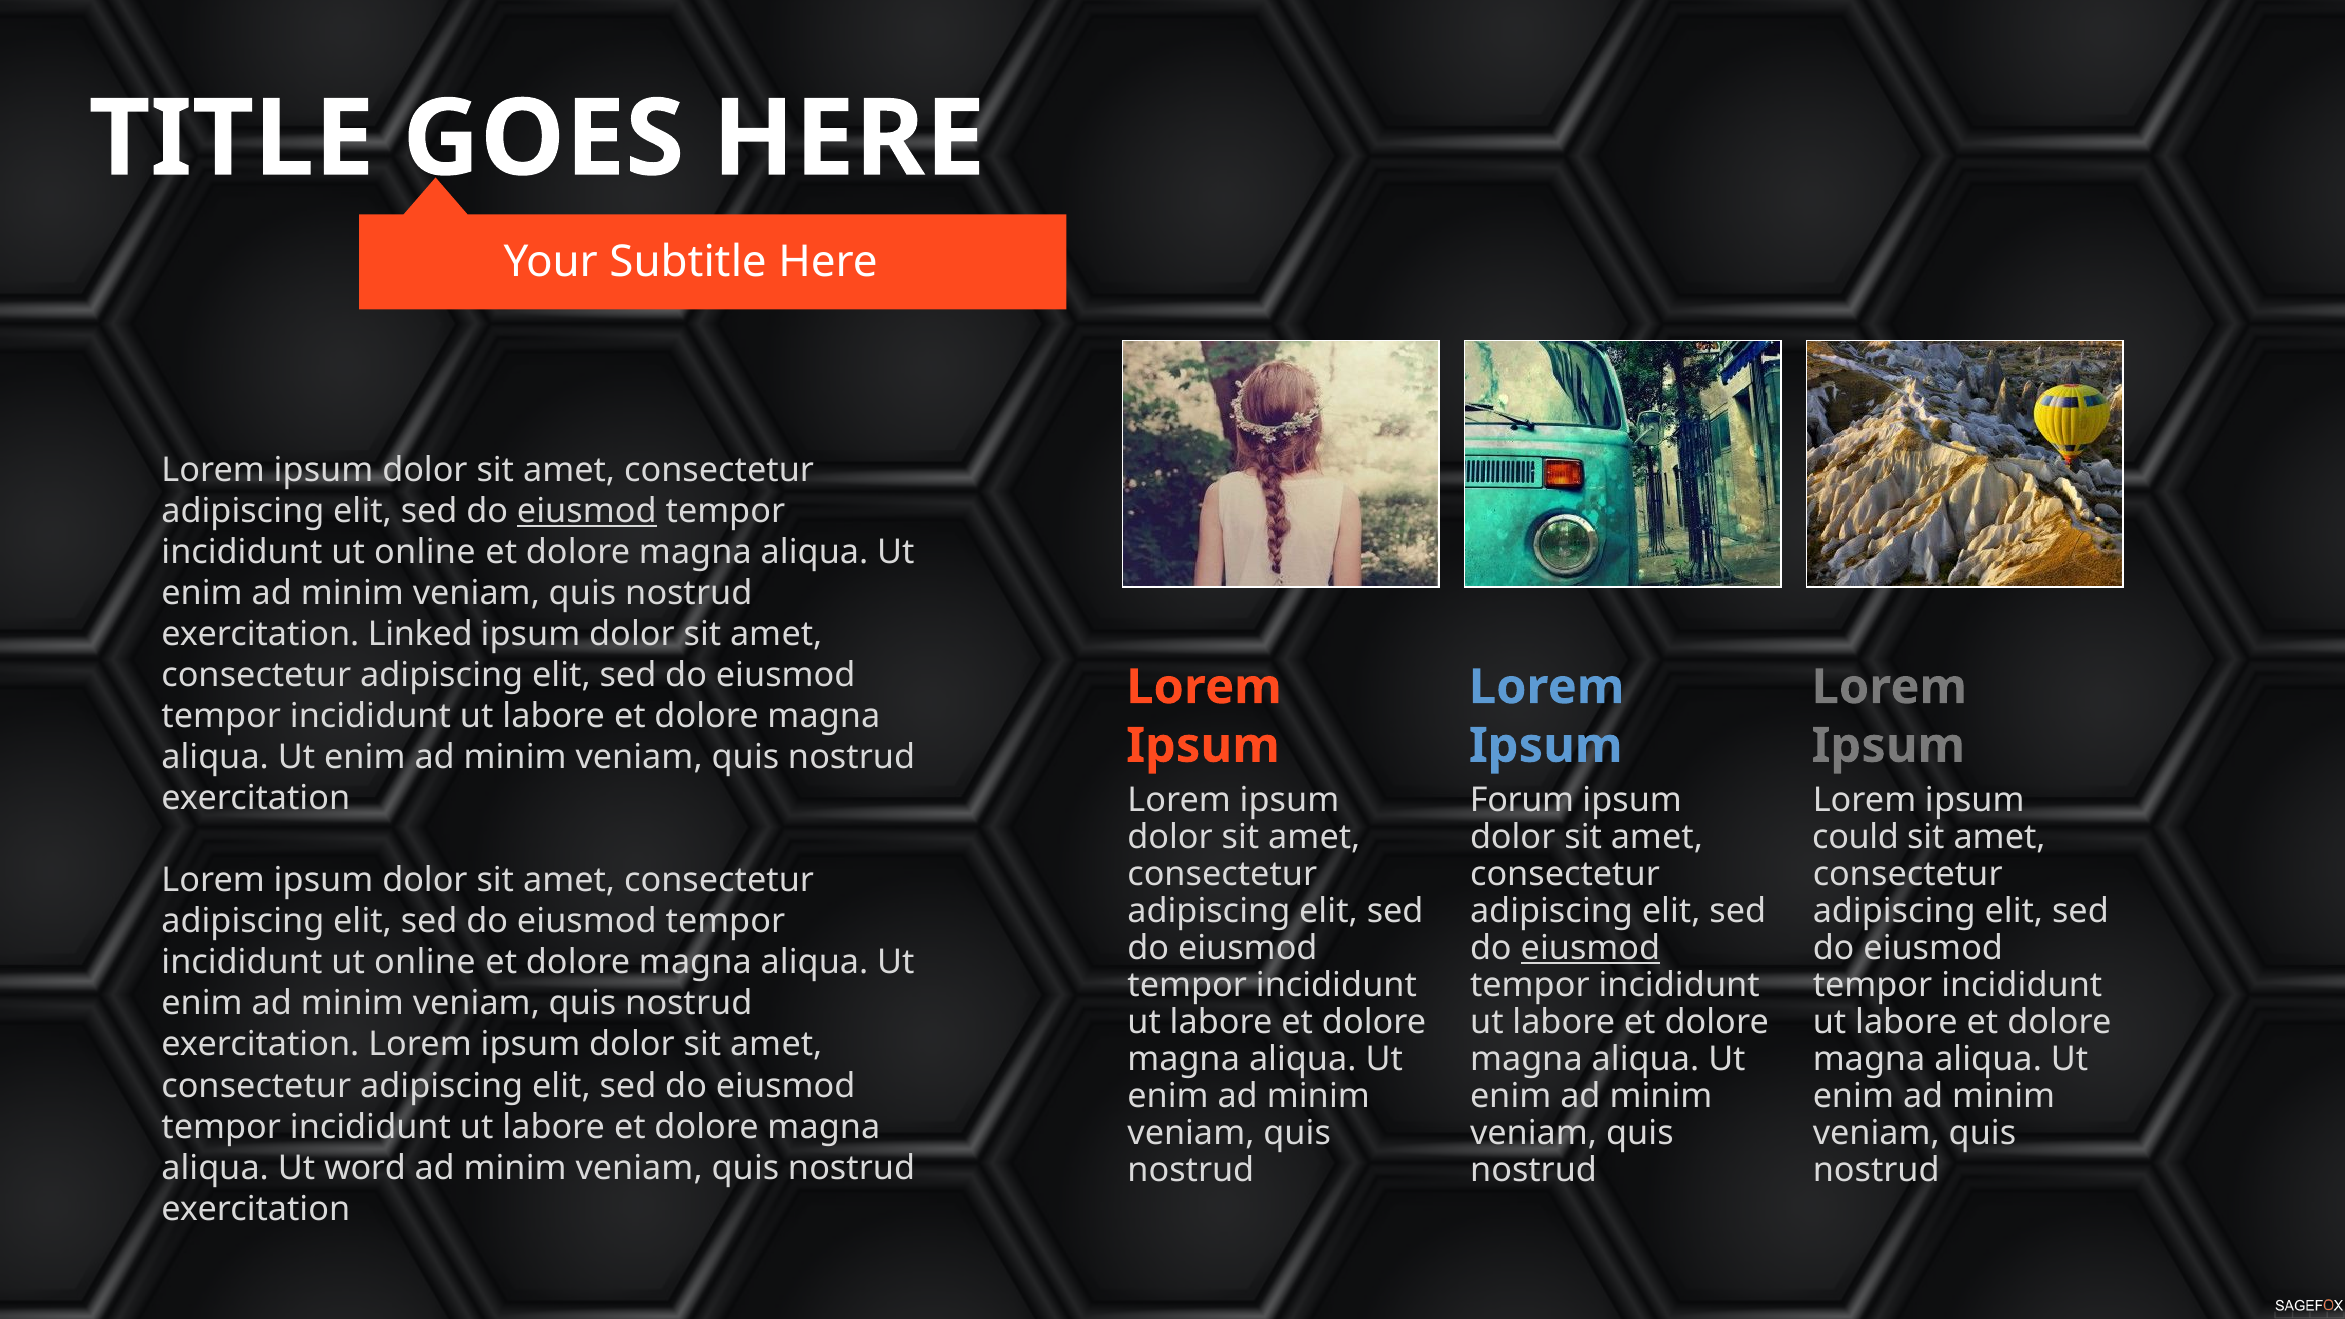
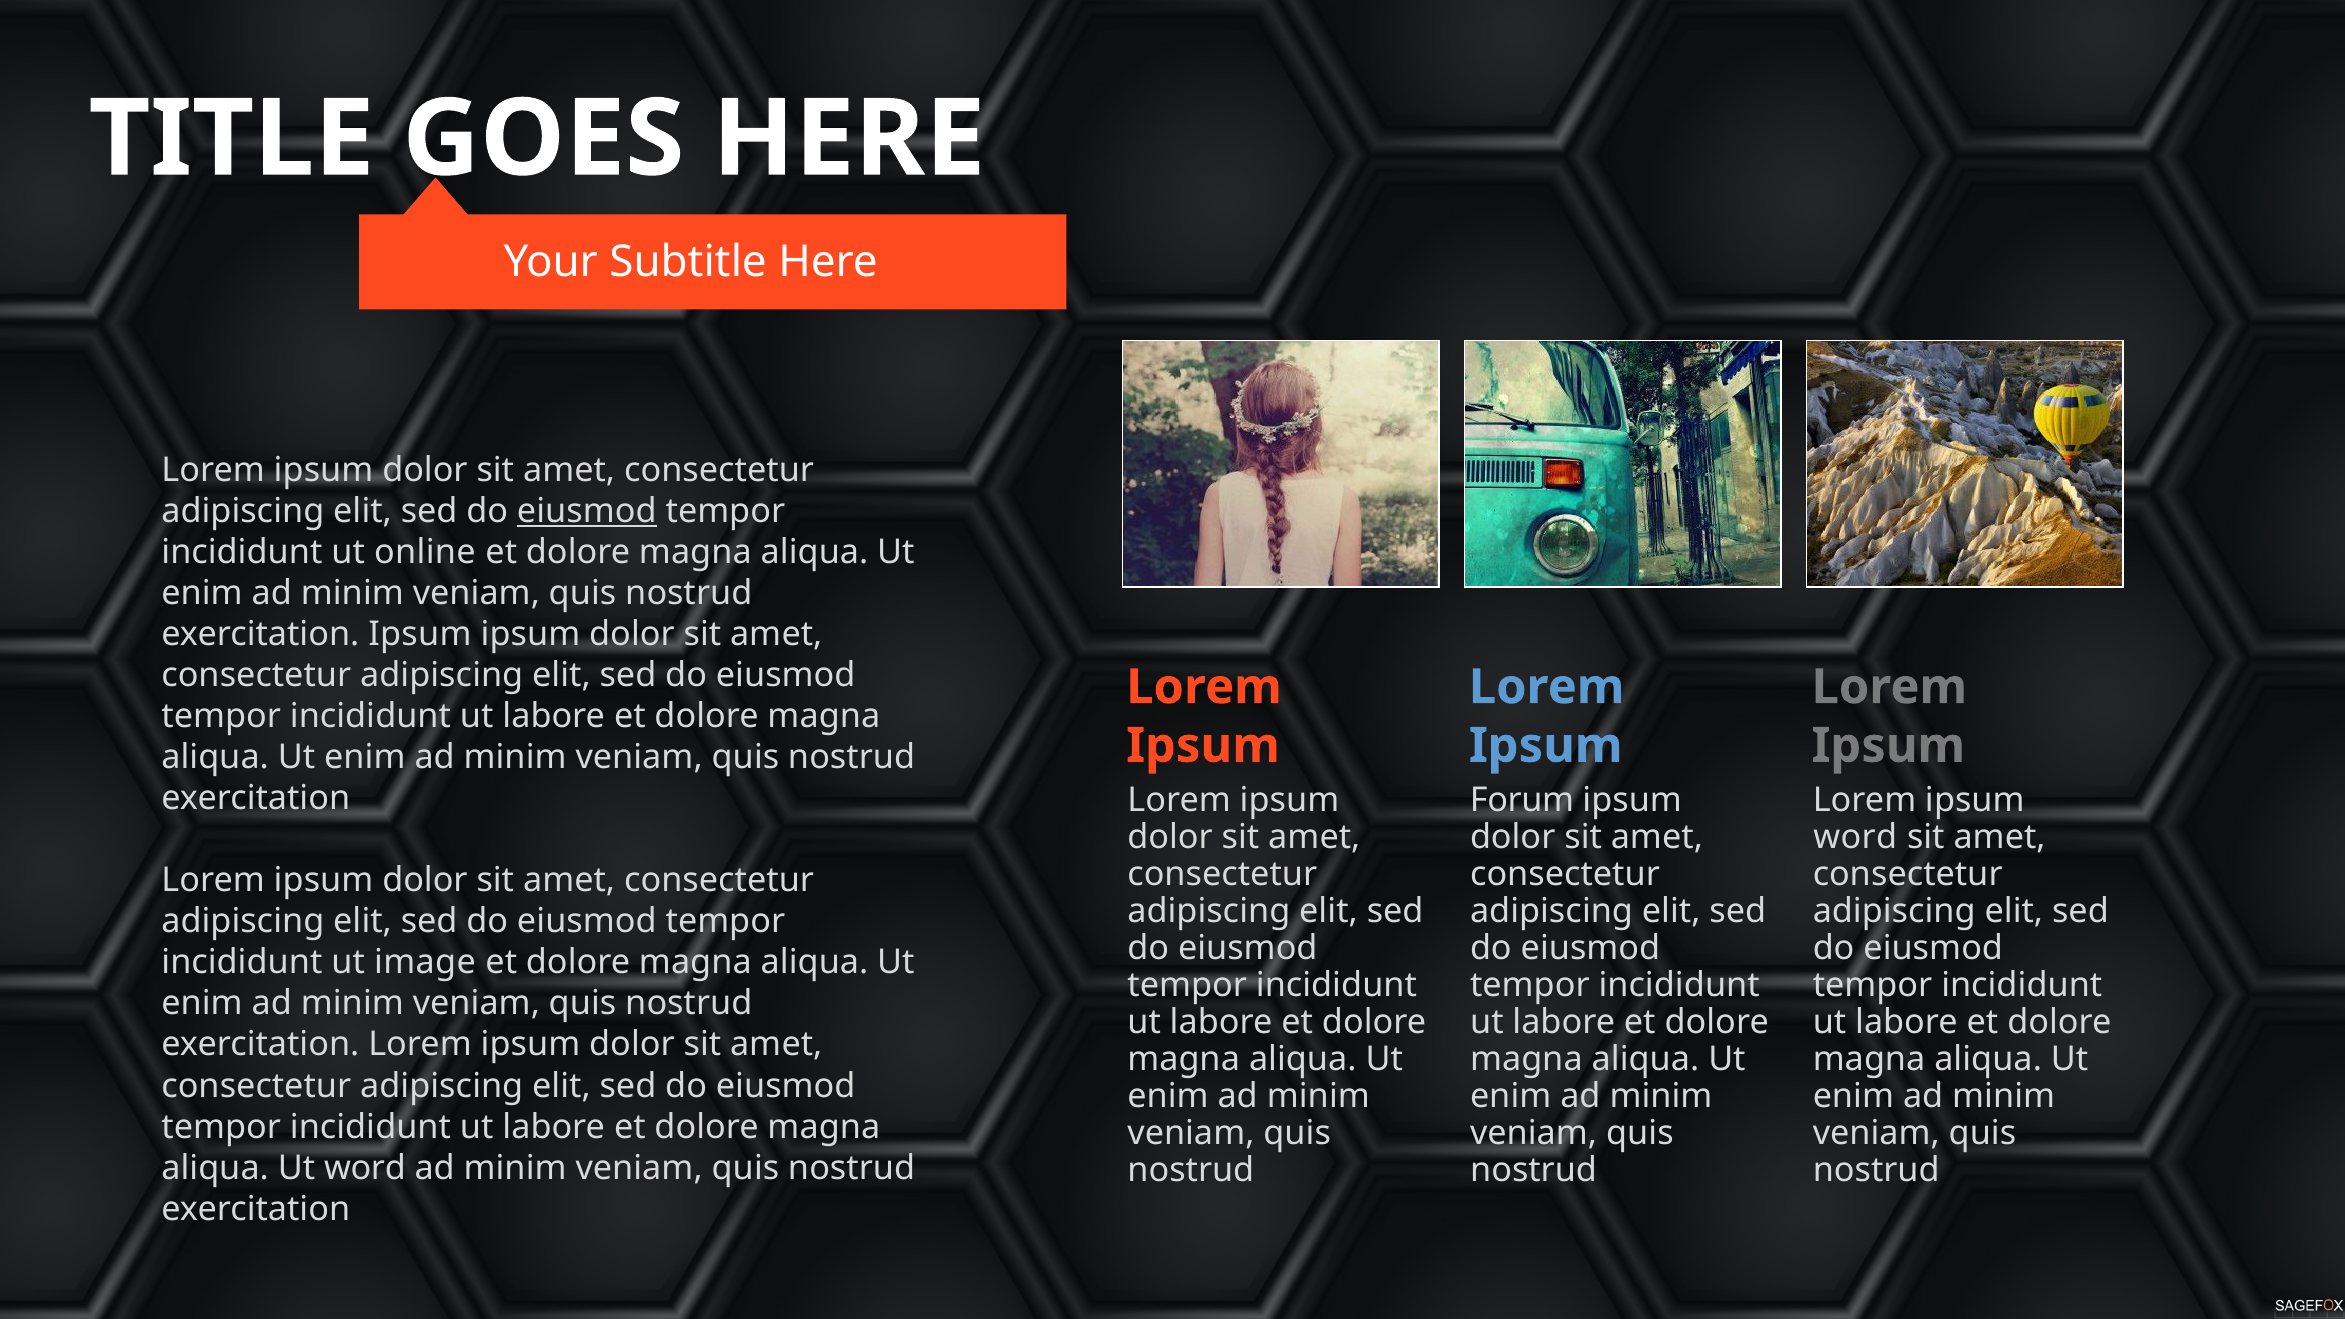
exercitation Linked: Linked -> Ipsum
could at (1856, 837): could -> word
eiusmod at (1590, 948) underline: present -> none
online at (425, 963): online -> image
